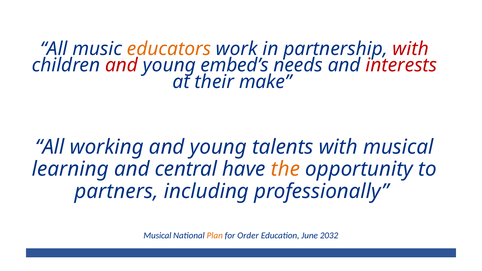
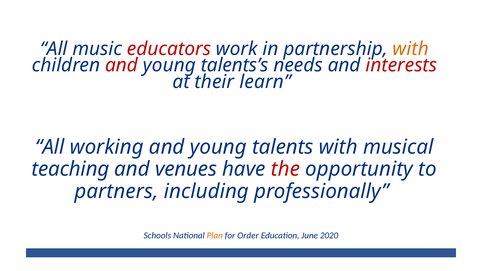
educators colour: orange -> red
with at (411, 49) colour: red -> orange
embed’s: embed’s -> talents’s
make: make -> learn
learning: learning -> teaching
central: central -> venues
the colour: orange -> red
Musical at (157, 235): Musical -> Schools
2032: 2032 -> 2020
